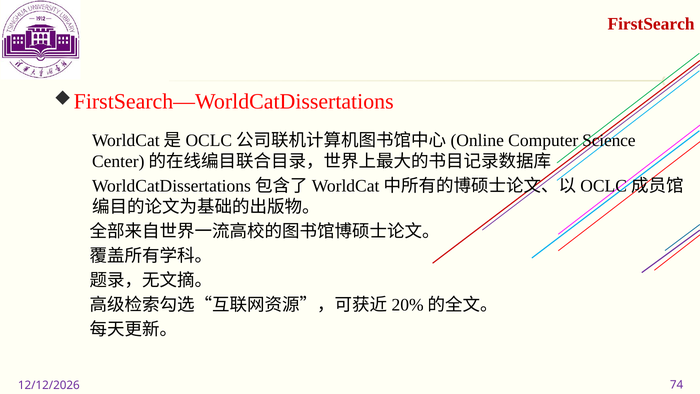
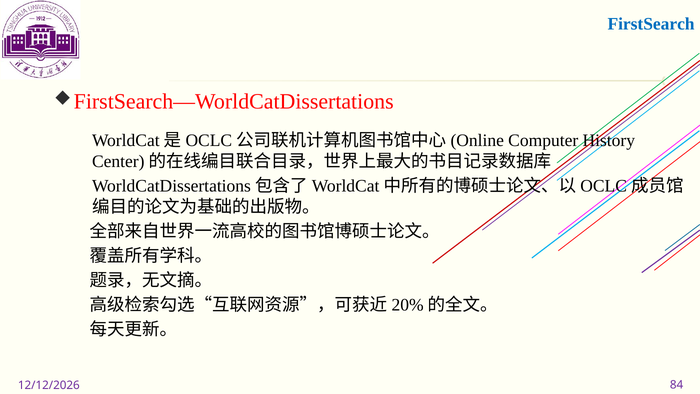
FirstSearch colour: red -> blue
Science: Science -> History
74: 74 -> 84
